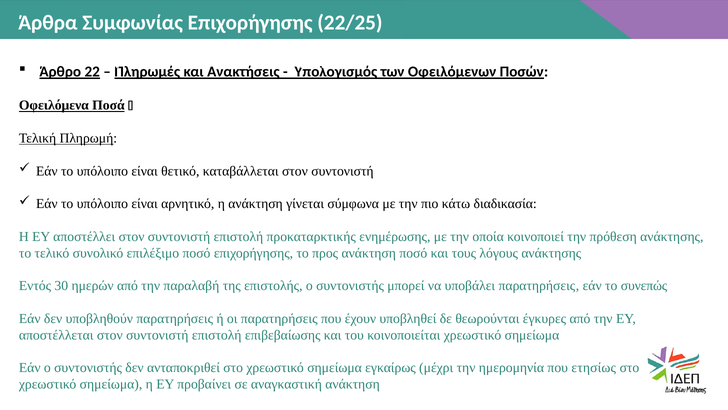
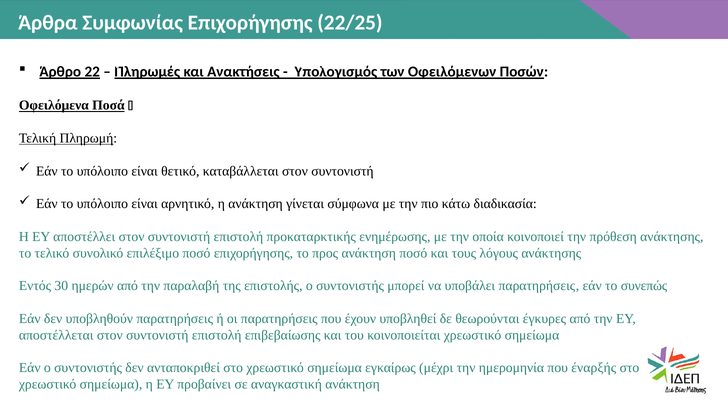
ετησίως: ετησίως -> έναρξής
